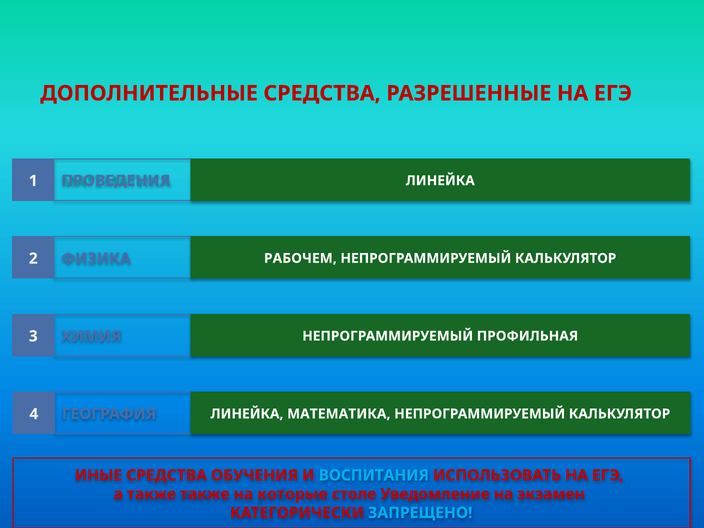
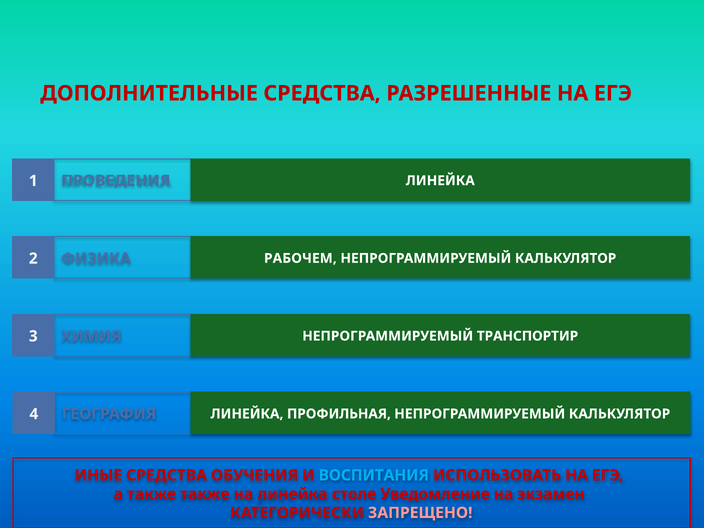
ПРОФИЛЬНАЯ: ПРОФИЛЬНАЯ -> ТРАНСПОРТИР
МАТЕМАТИКА: МАТЕМАТИКА -> ПРОФИЛЬНАЯ
на которые: которые -> линейка
ЗАПРЕЩЕНО colour: light blue -> pink
